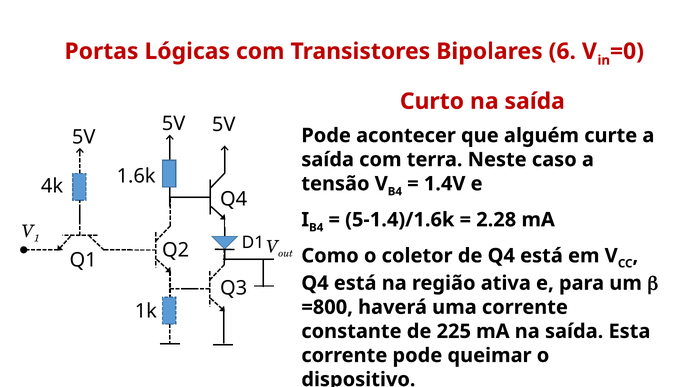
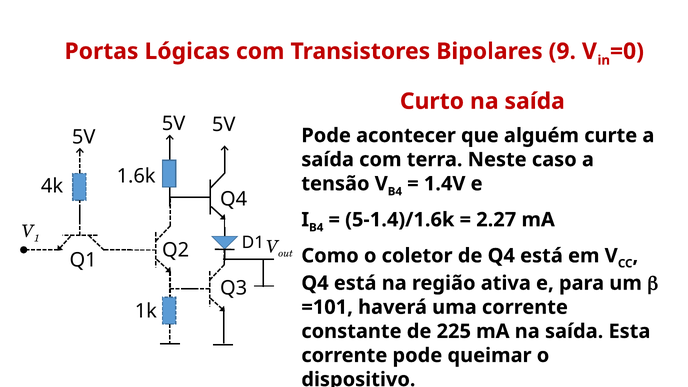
6: 6 -> 9
2.28: 2.28 -> 2.27
=800: =800 -> =101
